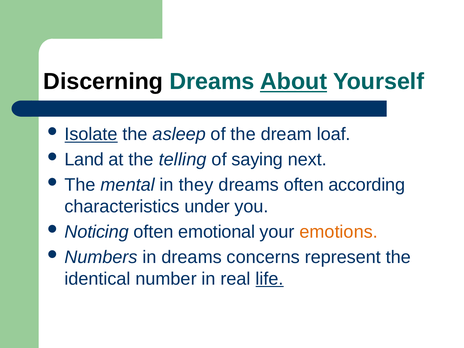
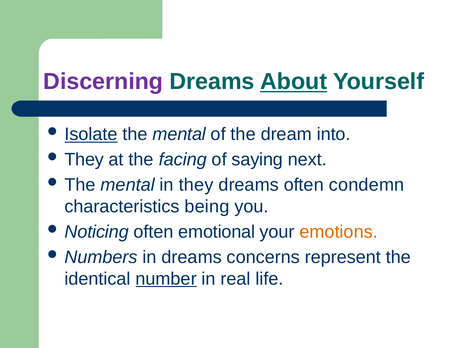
Discerning colour: black -> purple
asleep at (179, 134): asleep -> mental
loaf: loaf -> into
Land at (84, 160): Land -> They
telling: telling -> facing
according: according -> condemn
under: under -> being
number underline: none -> present
life underline: present -> none
